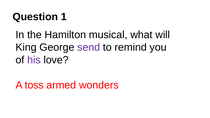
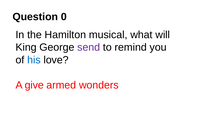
1: 1 -> 0
his colour: purple -> blue
toss: toss -> give
